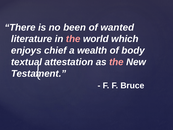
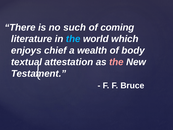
been: been -> such
wanted: wanted -> coming
the at (73, 39) colour: pink -> light blue
